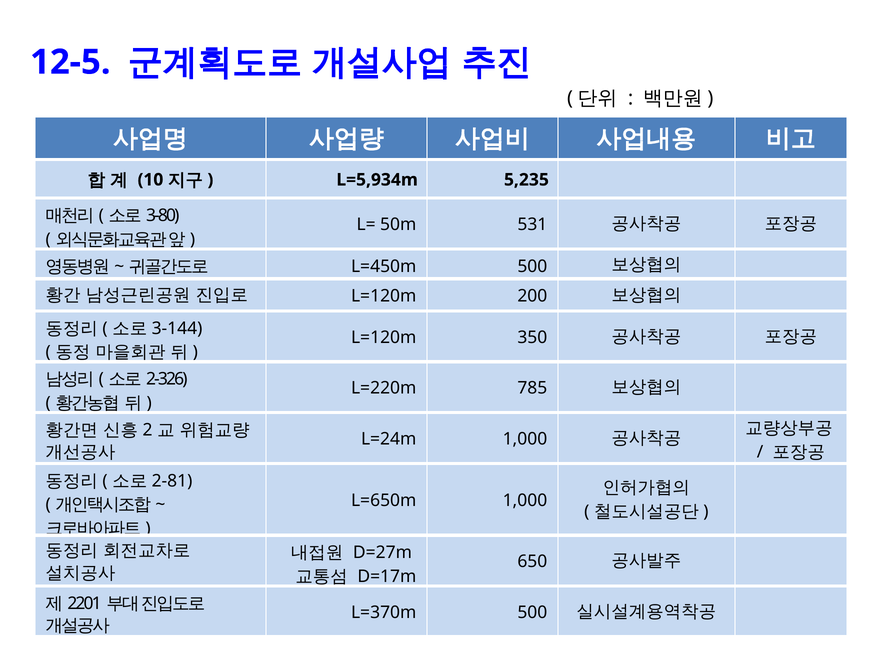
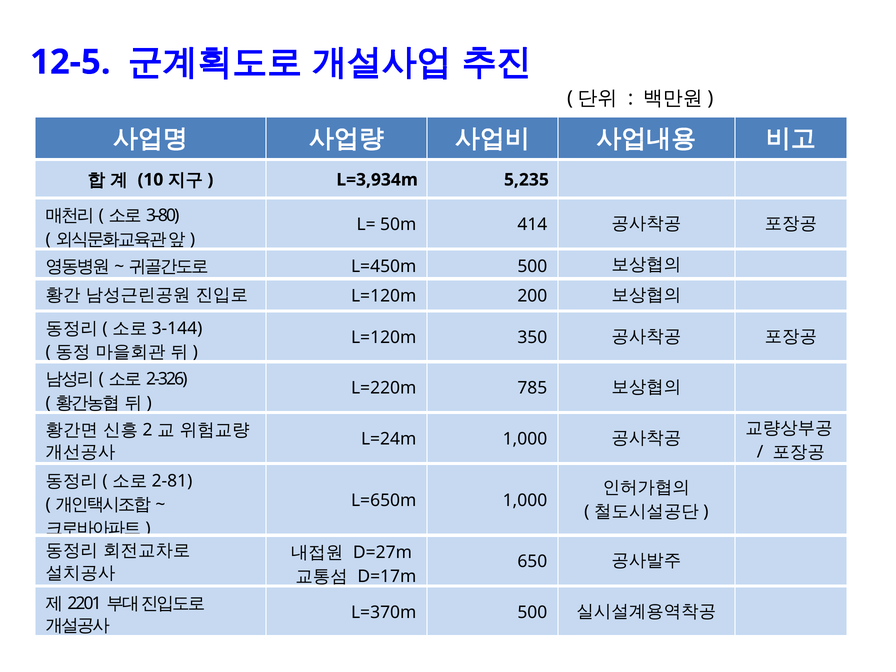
L=5,934m: L=5,934m -> L=3,934m
531: 531 -> 414
